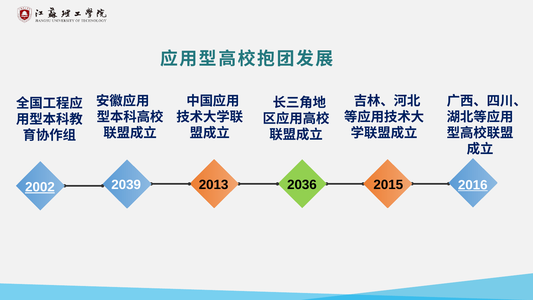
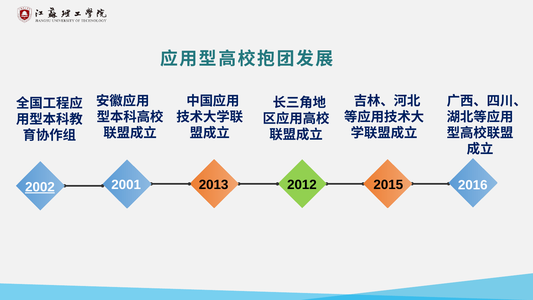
2036: 2036 -> 2012
2016 underline: present -> none
2039: 2039 -> 2001
